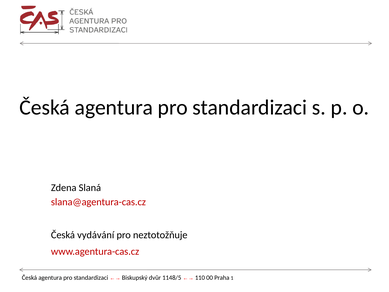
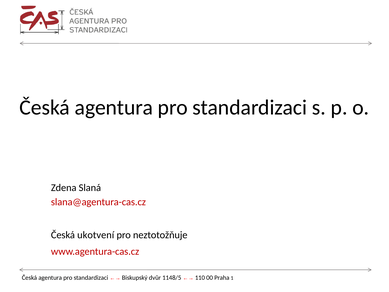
vydávání: vydávání -> ukotvení
